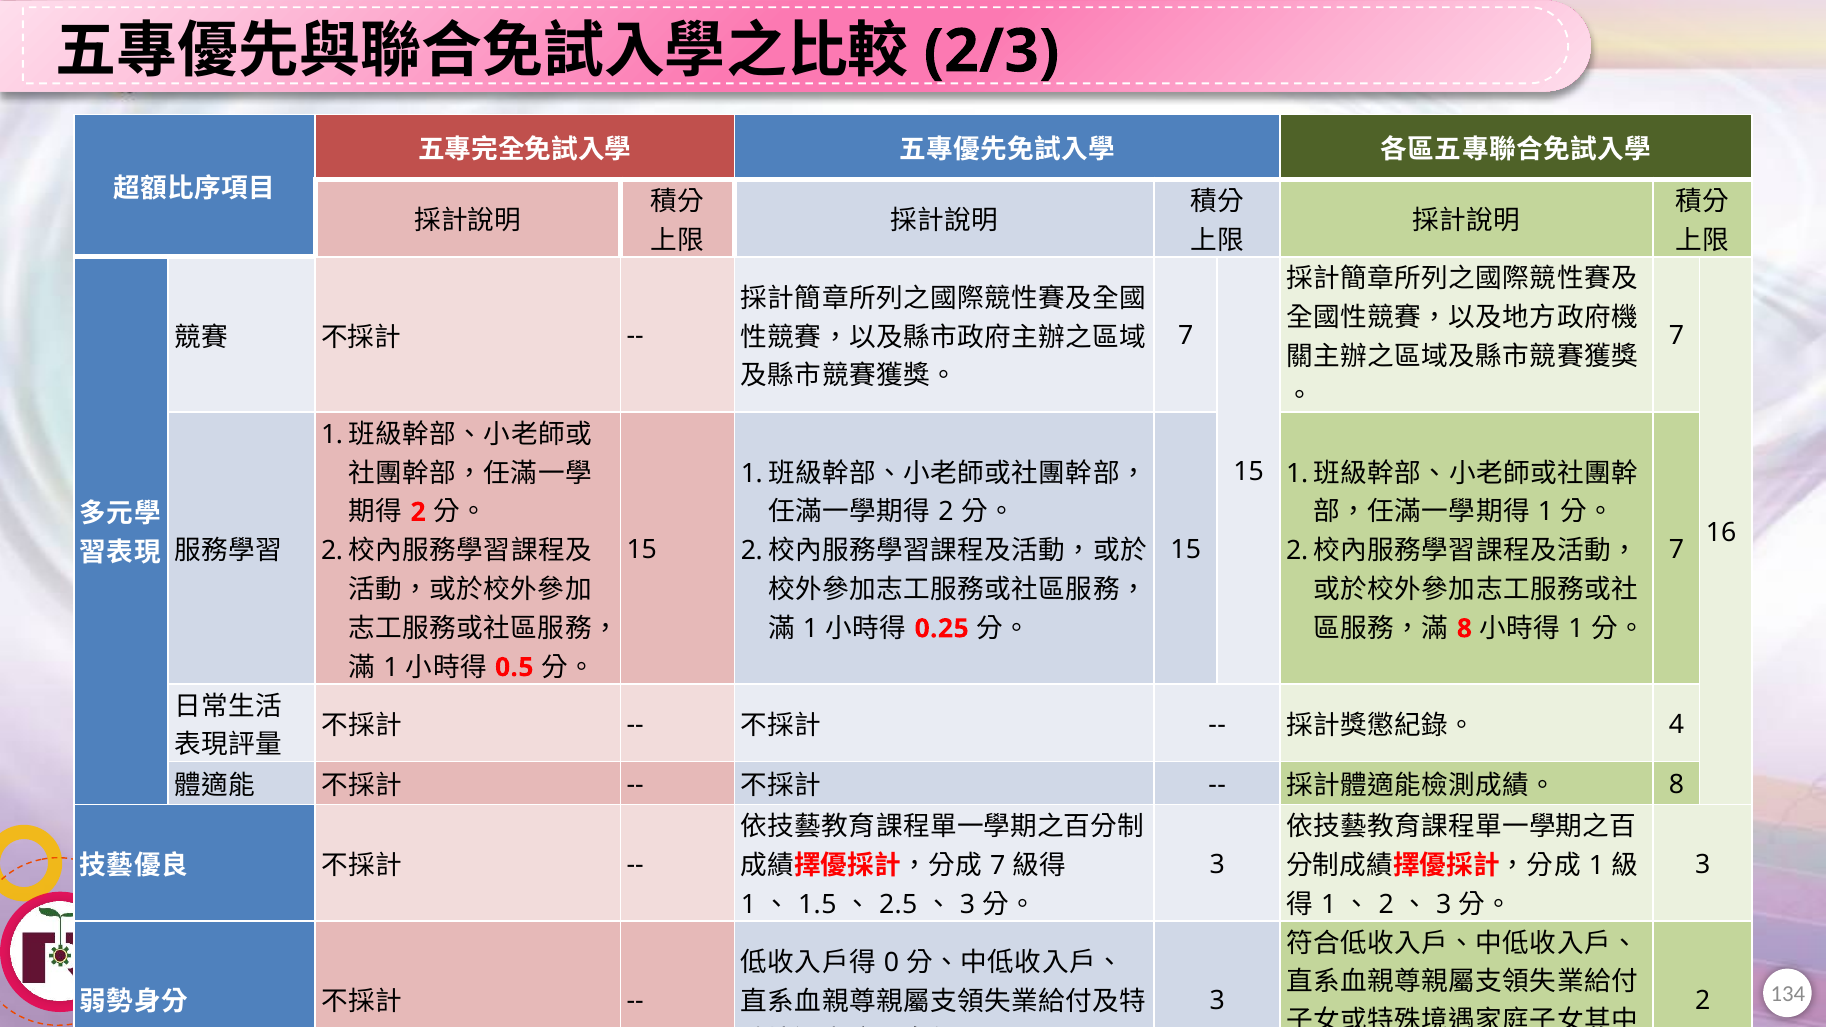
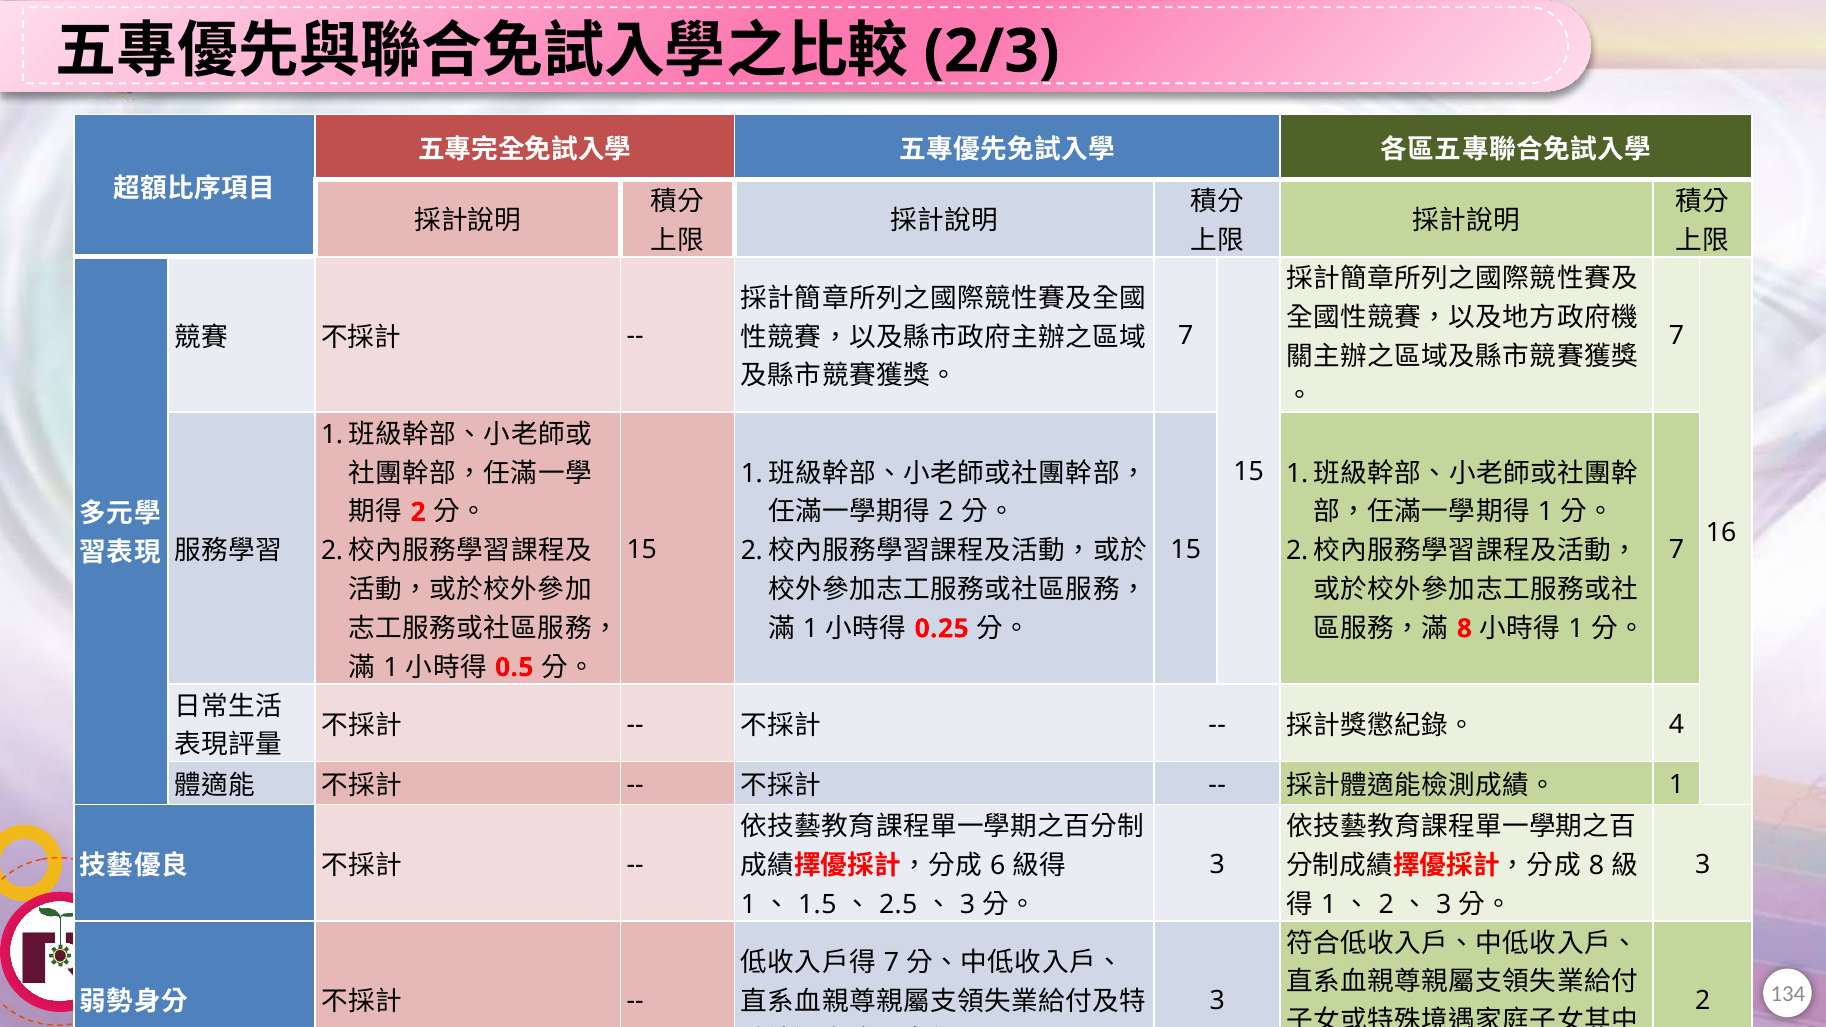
8 at (1676, 785): 8 -> 1
7 at (998, 866): 7 -> 6
1 at (1596, 866): 1 -> 8
0 at (892, 963): 0 -> 7
